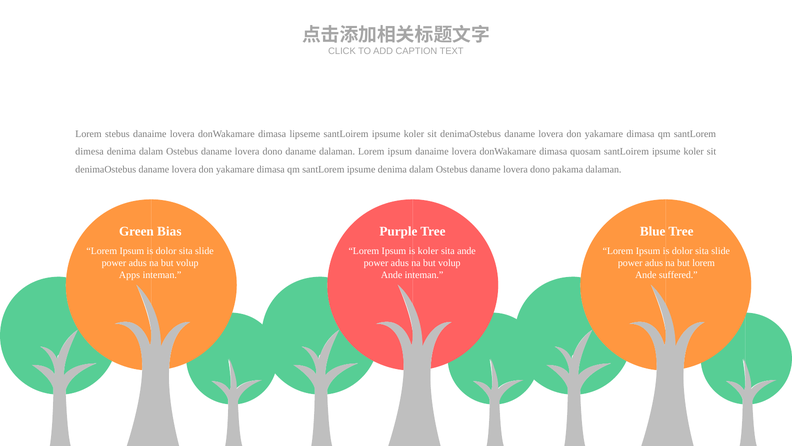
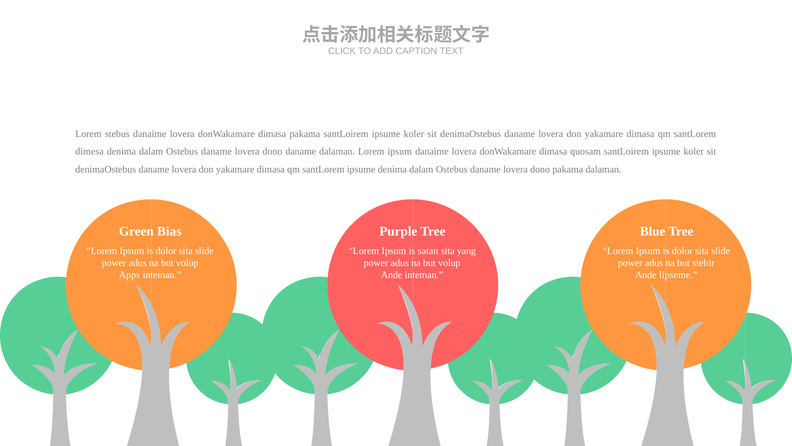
dimasa lipseme: lipseme -> pakama
is koler: koler -> satan
sita ande: ande -> yang
but lorem: lorem -> stebir
suffered: suffered -> lipseme
